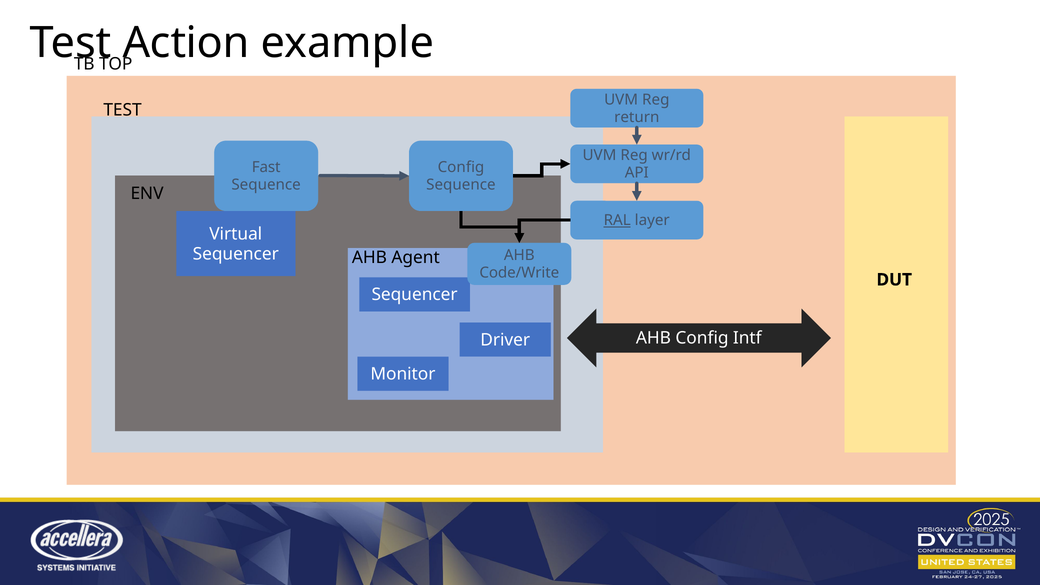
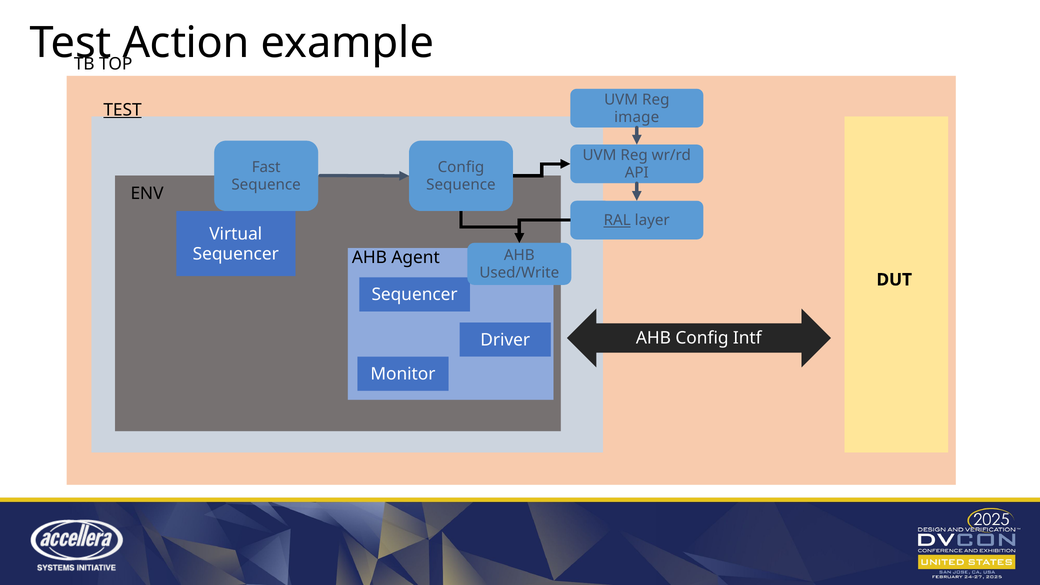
TEST at (123, 110) underline: none -> present
return: return -> image
Code/Write: Code/Write -> Used/Write
